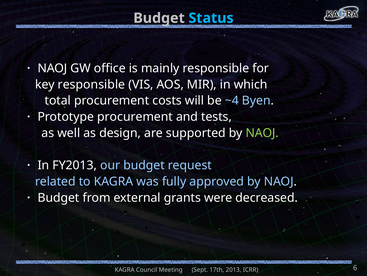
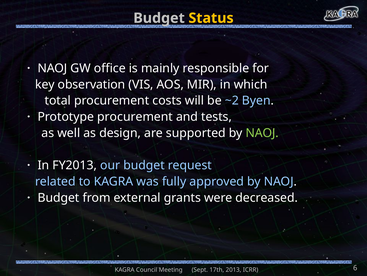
Status colour: light blue -> yellow
key responsible: responsible -> observation
~4: ~4 -> ~2
